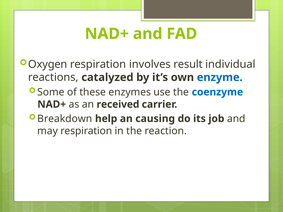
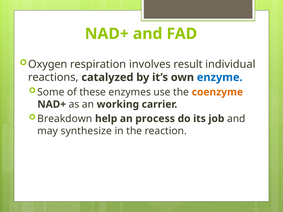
coenzyme colour: blue -> orange
received: received -> working
causing: causing -> process
may respiration: respiration -> synthesize
